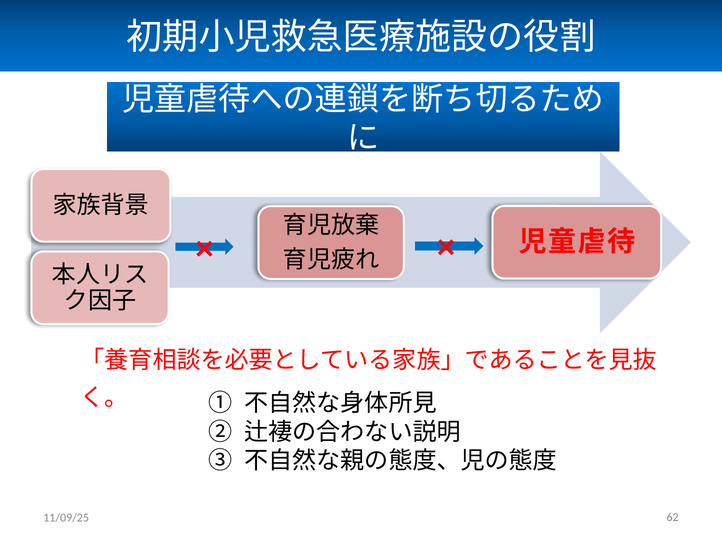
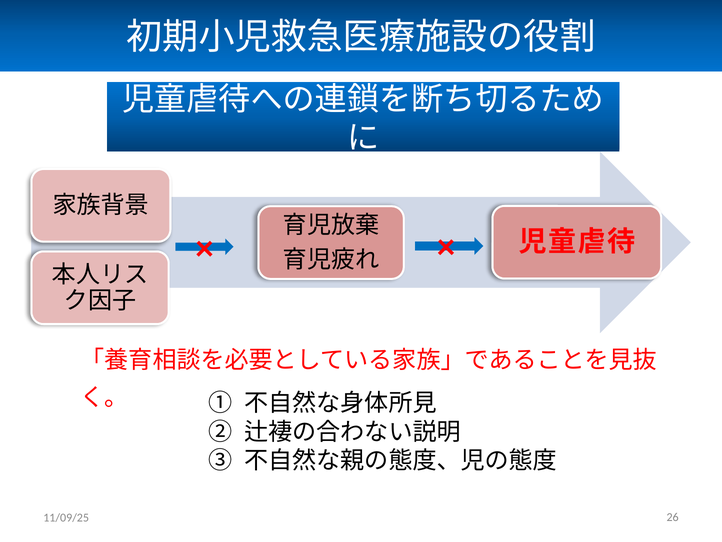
62: 62 -> 26
